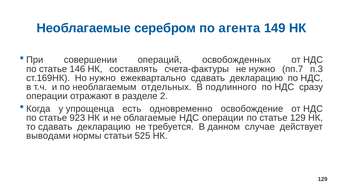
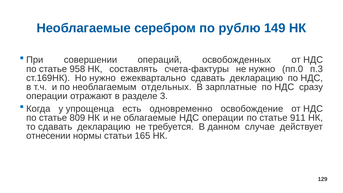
агента: агента -> рублю
146: 146 -> 958
пп.7: пп.7 -> пп.0
подлинного: подлинного -> зарплатные
2: 2 -> 3
923: 923 -> 809
статье 129: 129 -> 911
выводами: выводами -> отнесении
525: 525 -> 165
